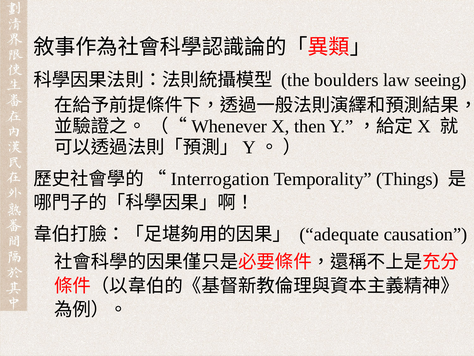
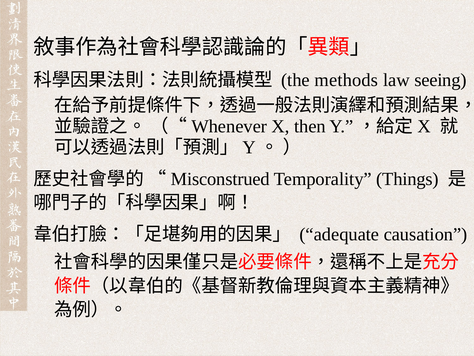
boulders: boulders -> methods
Interrogation: Interrogation -> Misconstrued
